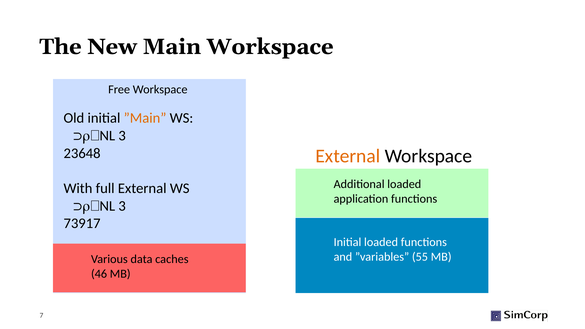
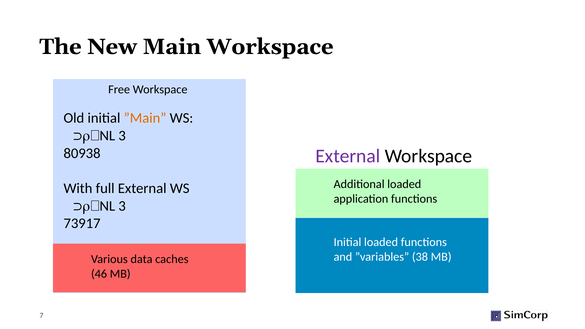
23648: 23648 -> 80938
External at (348, 156) colour: orange -> purple
55: 55 -> 38
